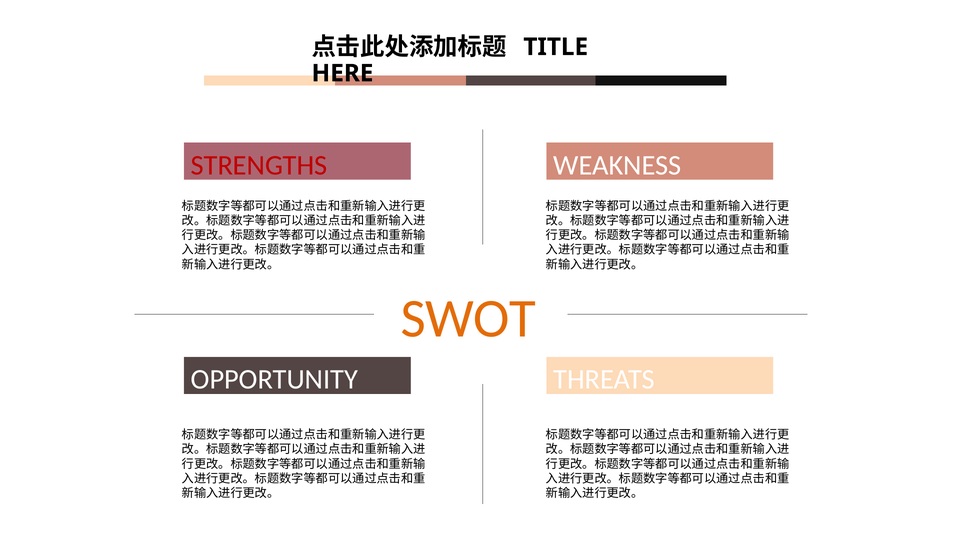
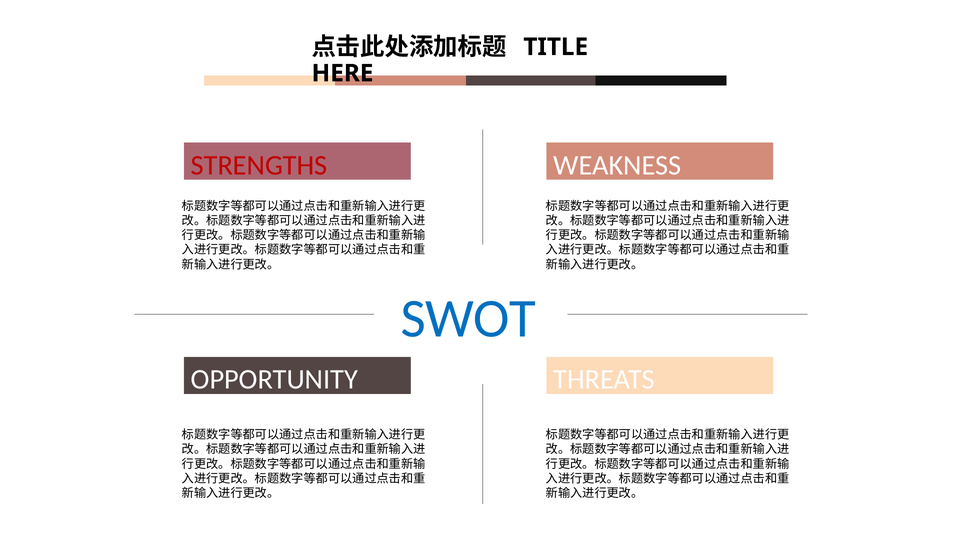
SWOT colour: orange -> blue
